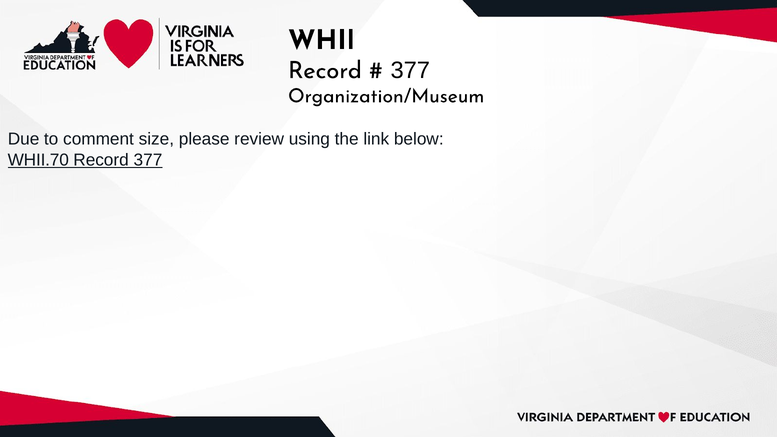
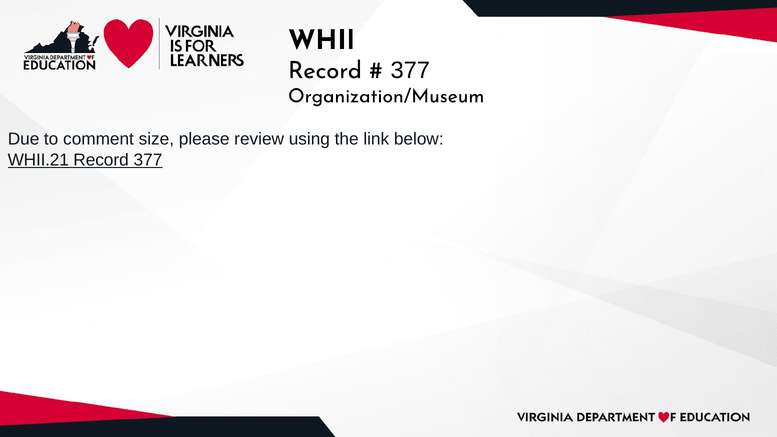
WHII.70: WHII.70 -> WHII.21
